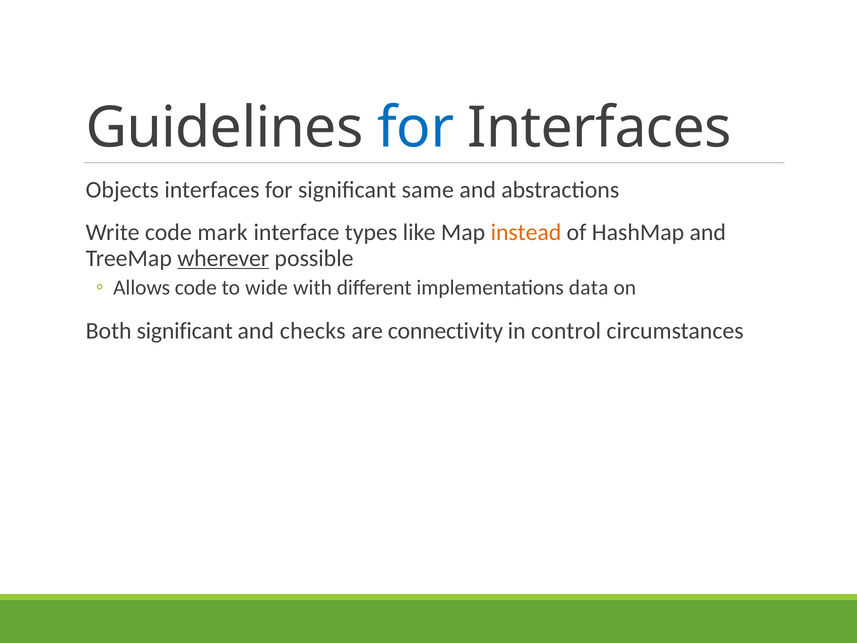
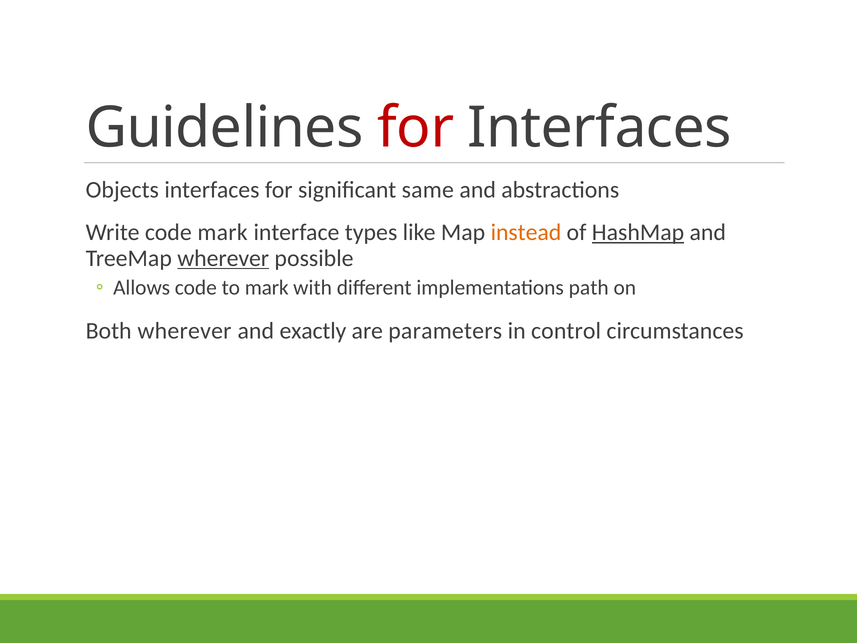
for at (416, 128) colour: blue -> red
HashMap underline: none -> present
to wide: wide -> mark
data: data -> path
Both significant: significant -> wherever
checks: checks -> exactly
connectivity: connectivity -> parameters
